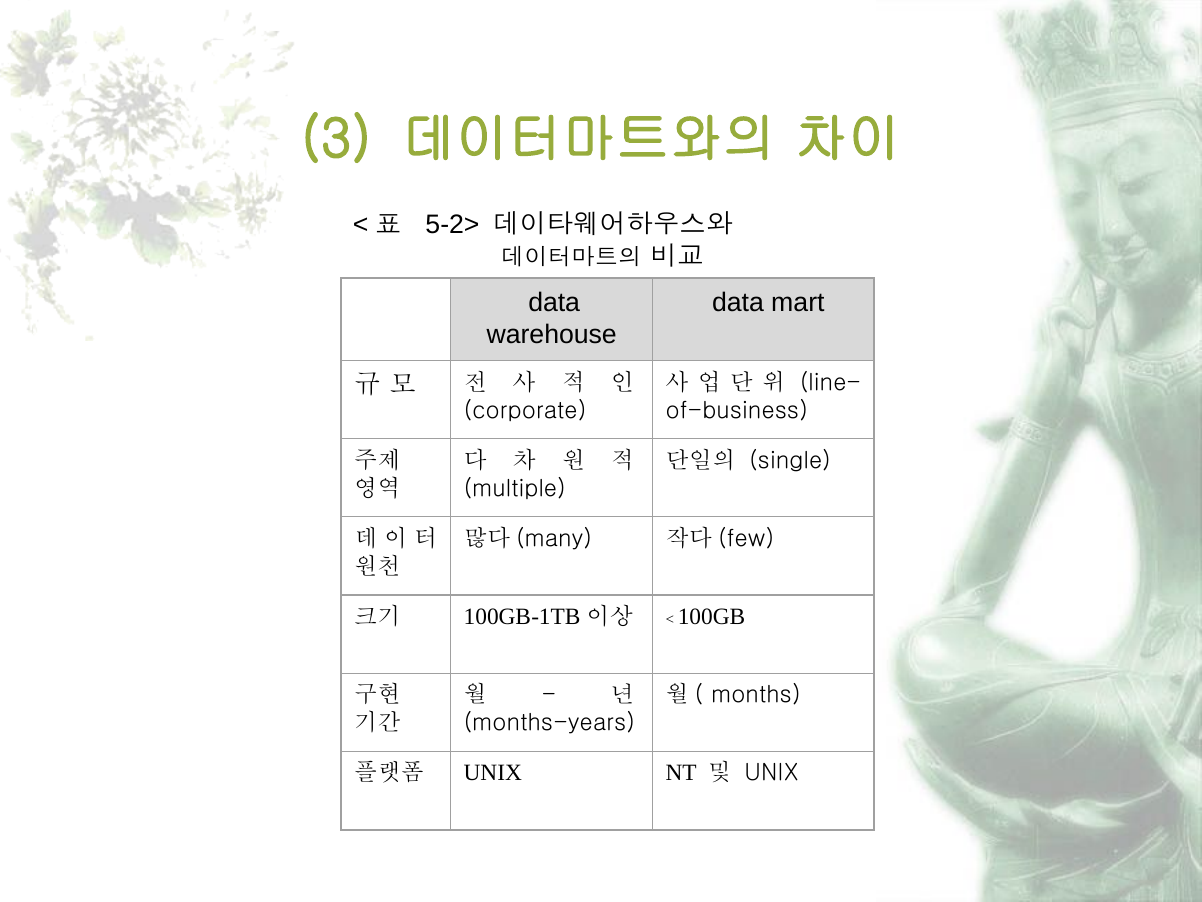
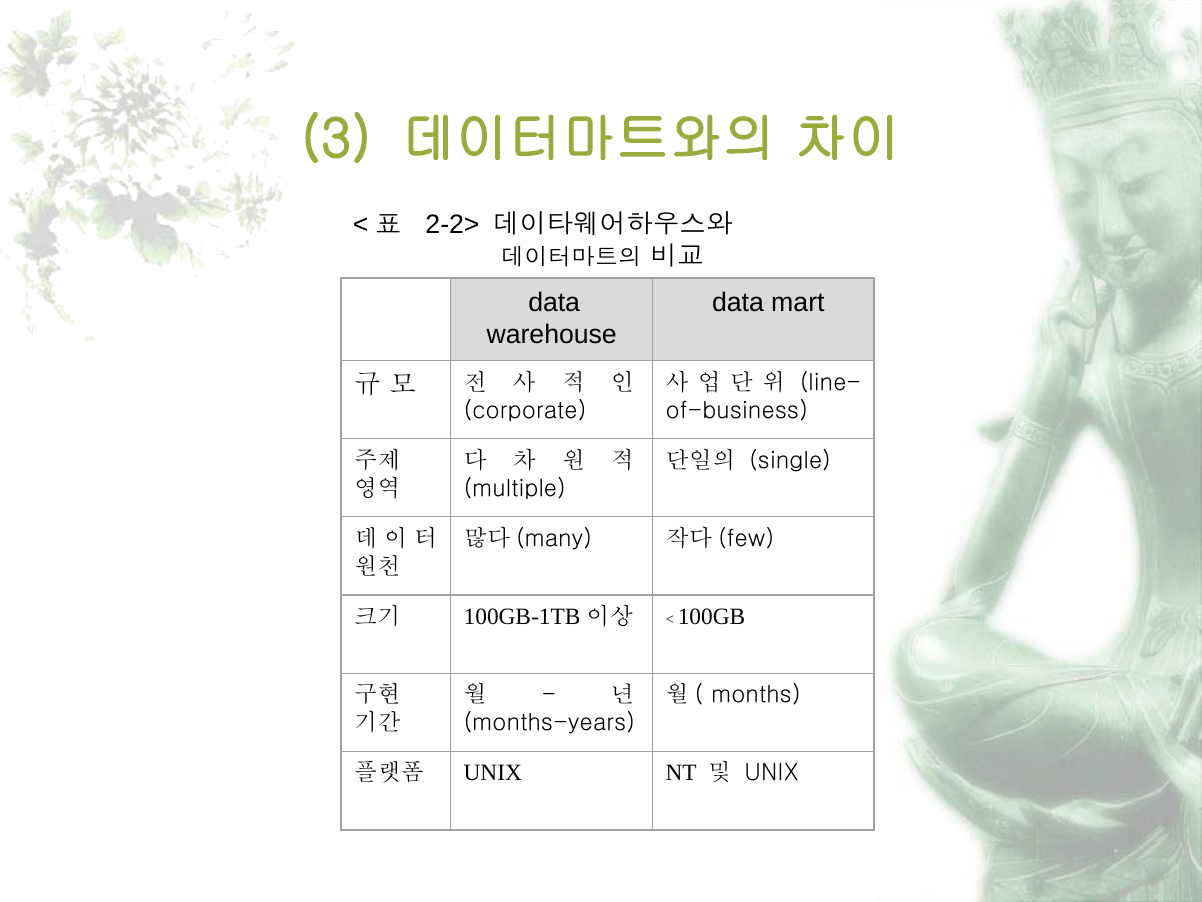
5-2>: 5-2> -> 2-2>
